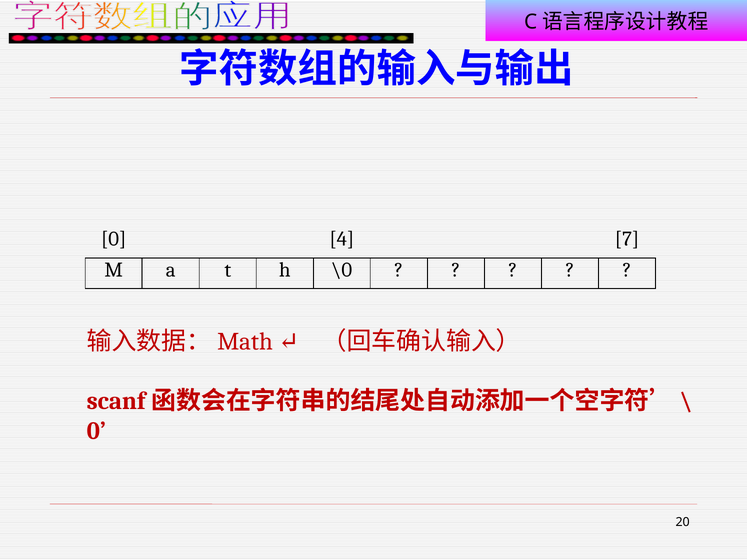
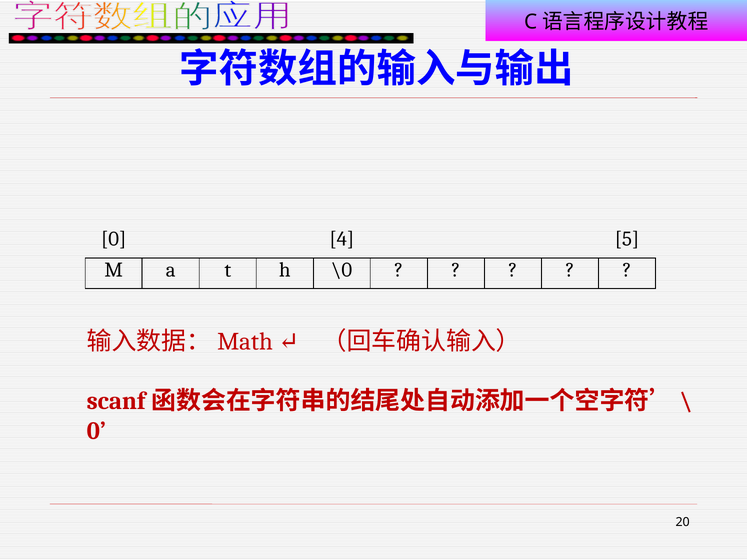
7: 7 -> 5
